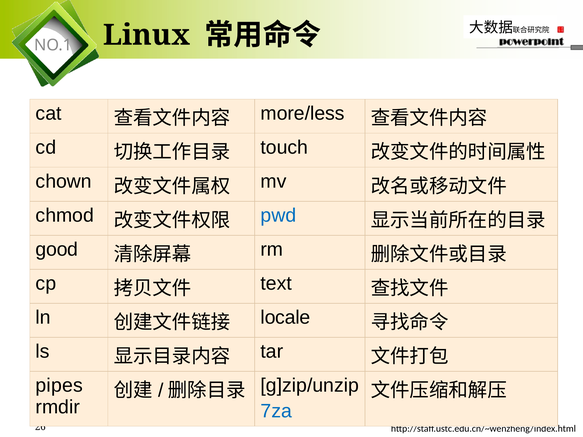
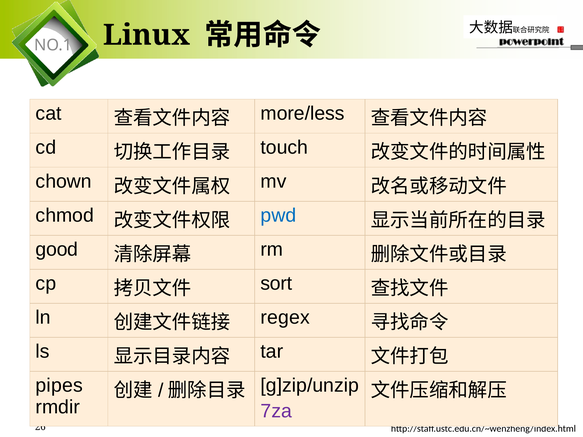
text: text -> sort
locale: locale -> regex
7za colour: blue -> purple
